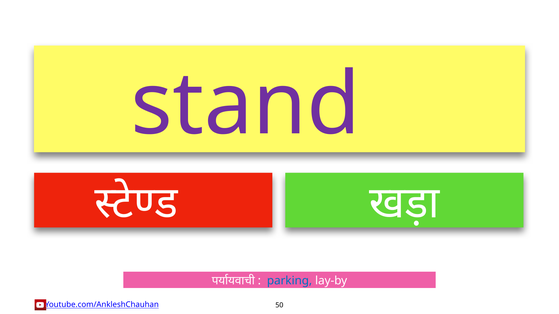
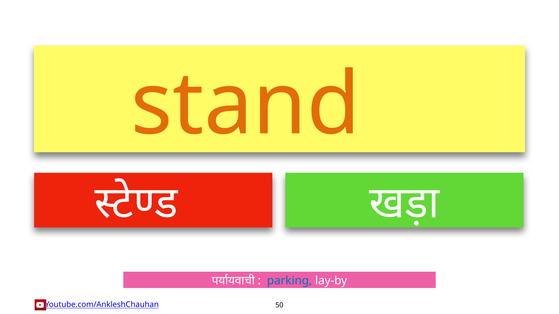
stand colour: purple -> orange
